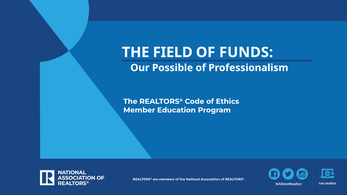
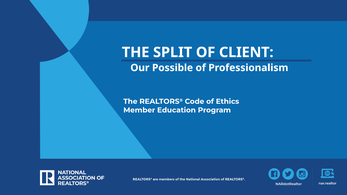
FIELD: FIELD -> SPLIT
FUNDS: FUNDS -> CLIENT
